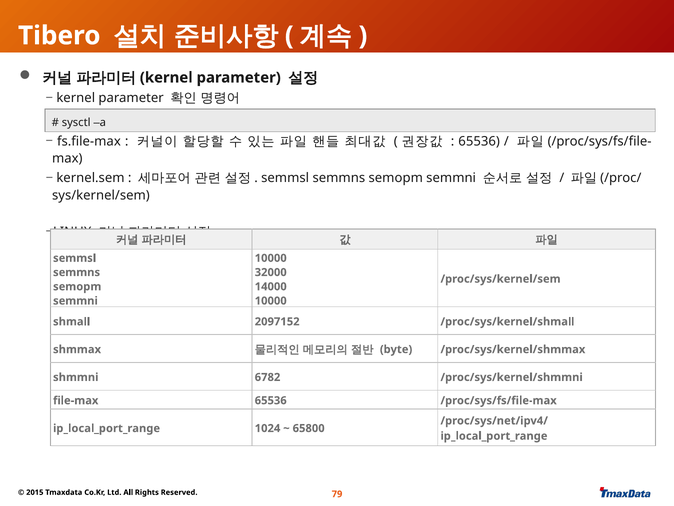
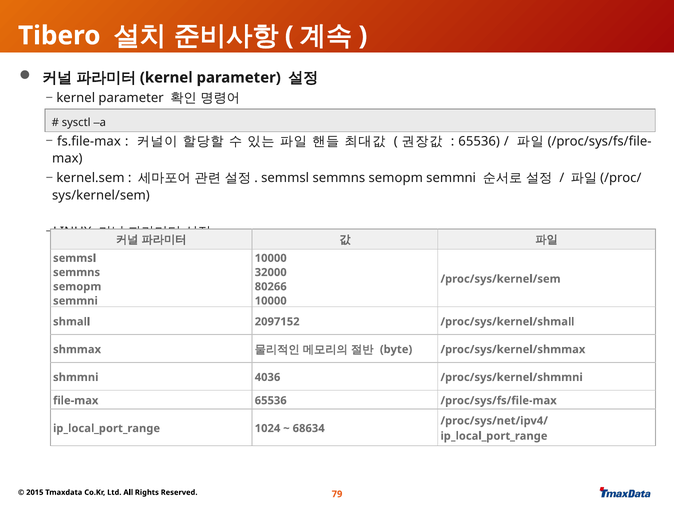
14000: 14000 -> 80266
6782: 6782 -> 4036
65800: 65800 -> 68634
